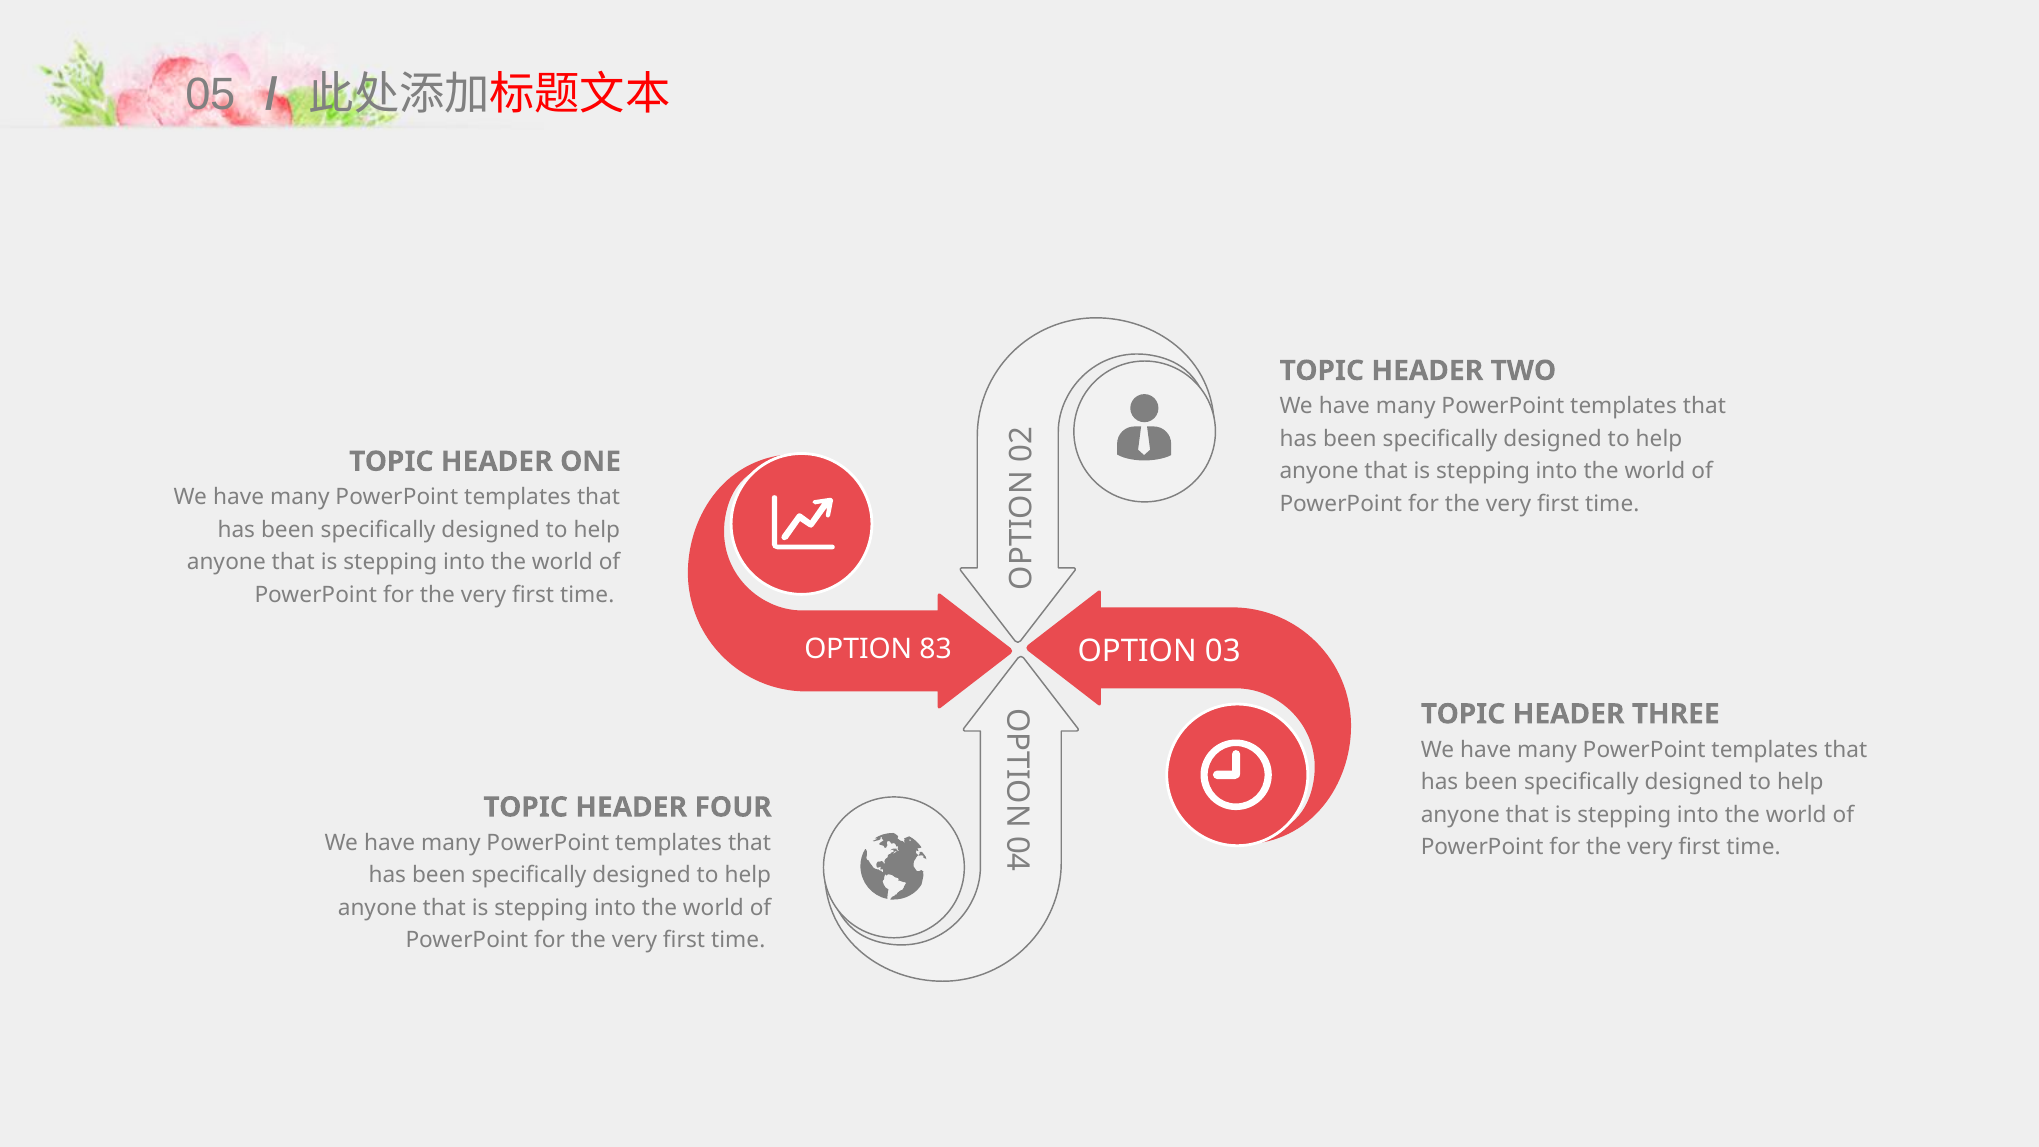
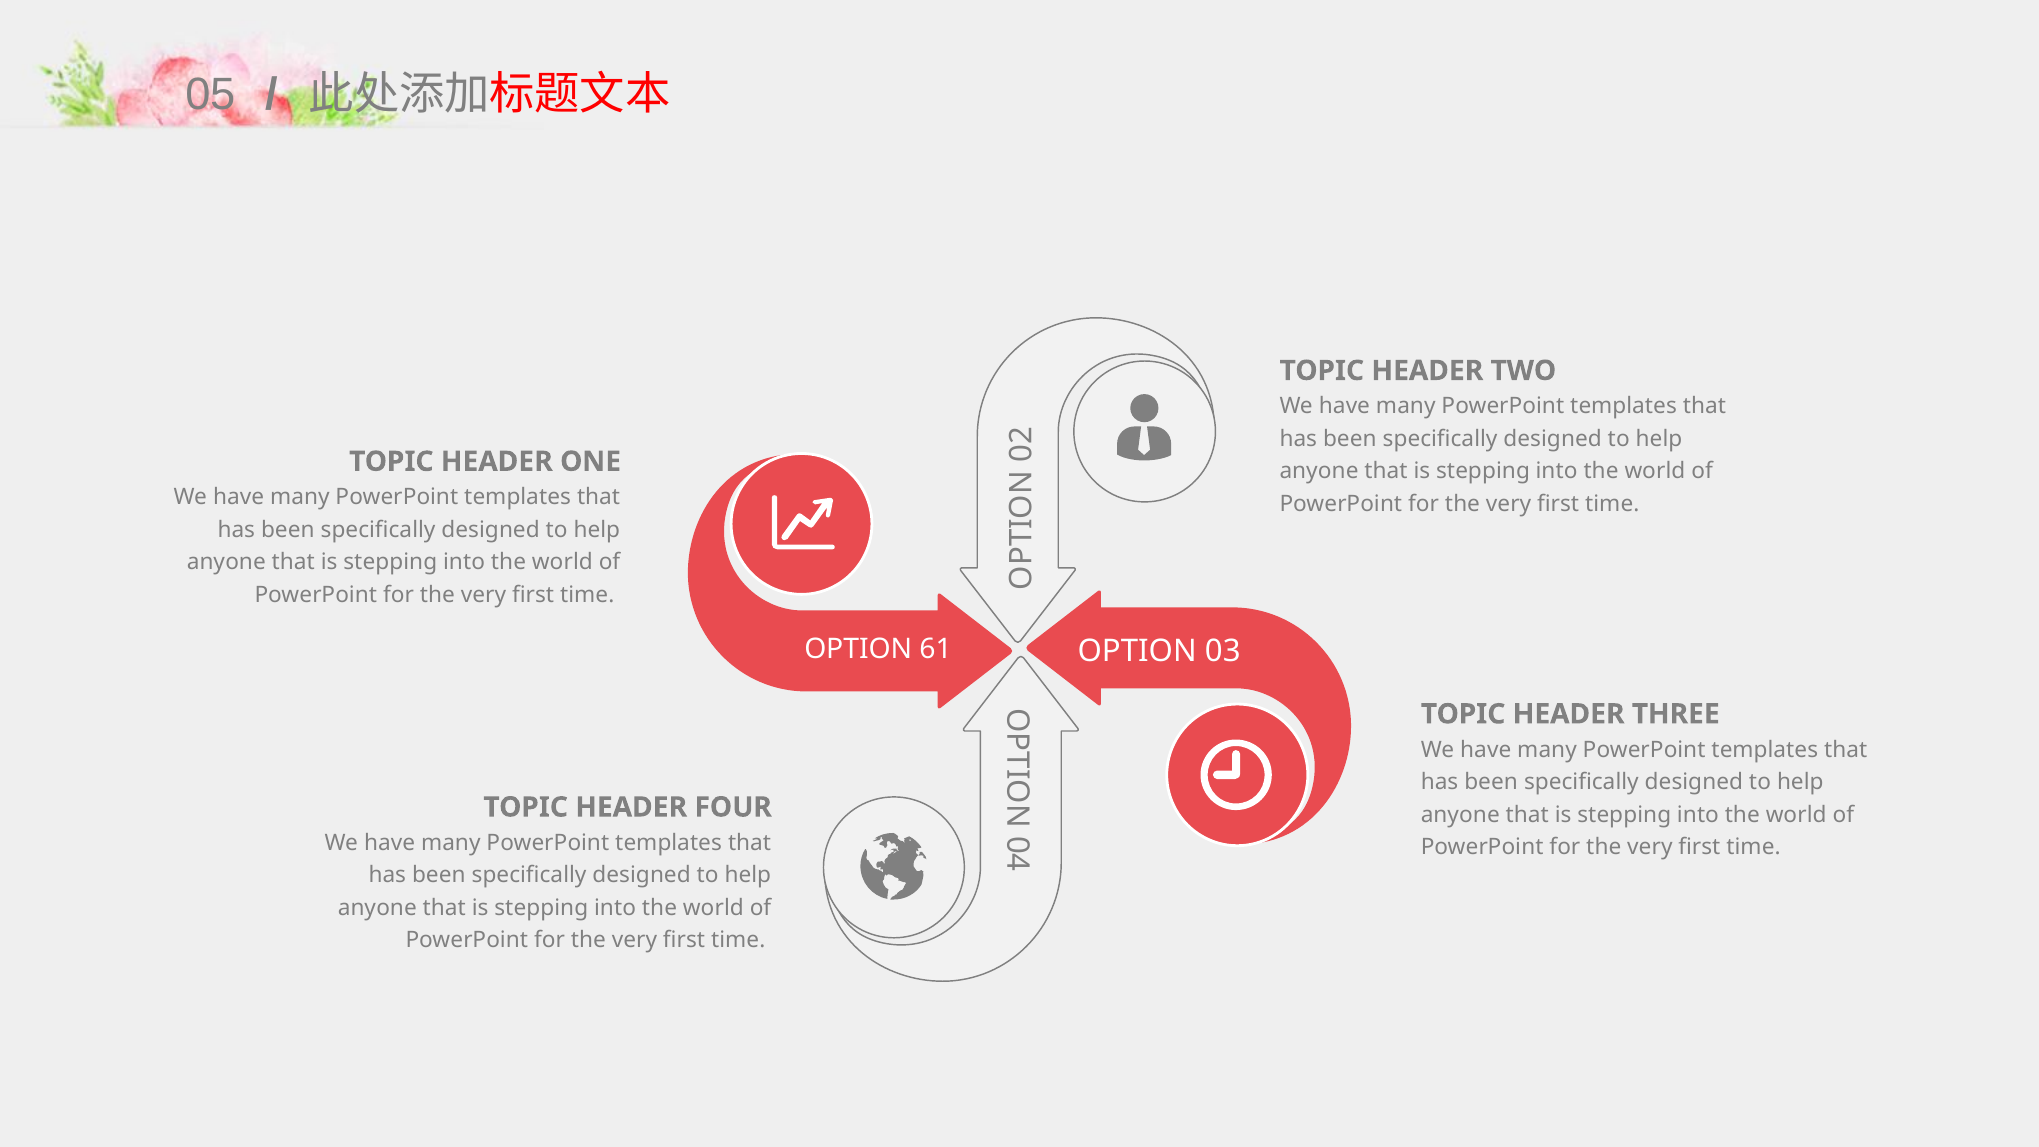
83: 83 -> 61
